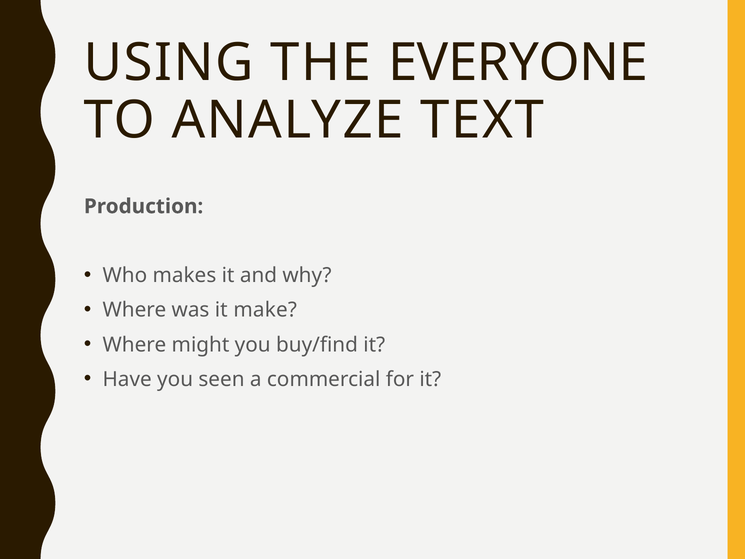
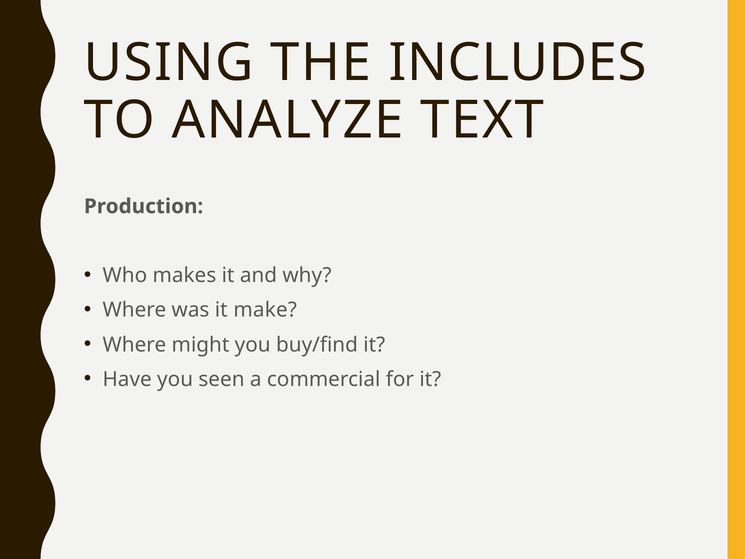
EVERYONE: EVERYONE -> INCLUDES
